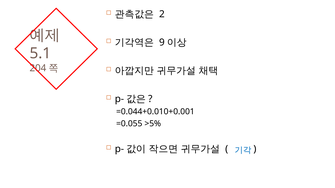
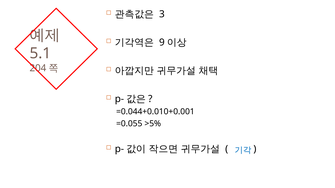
2: 2 -> 3
